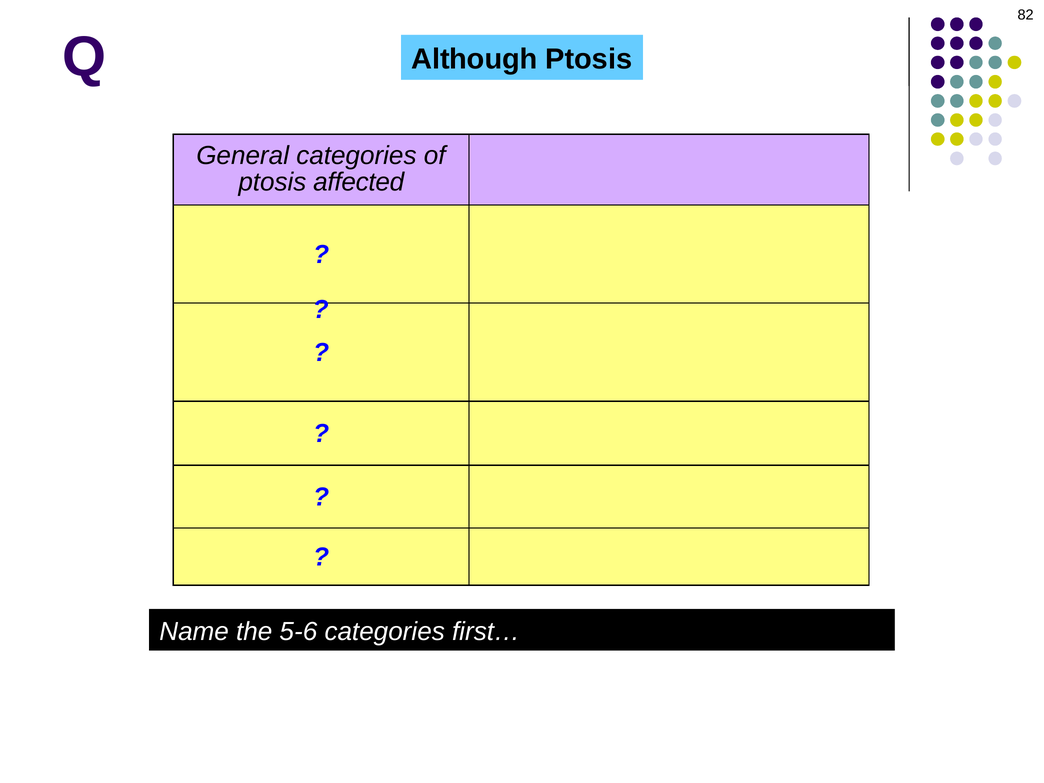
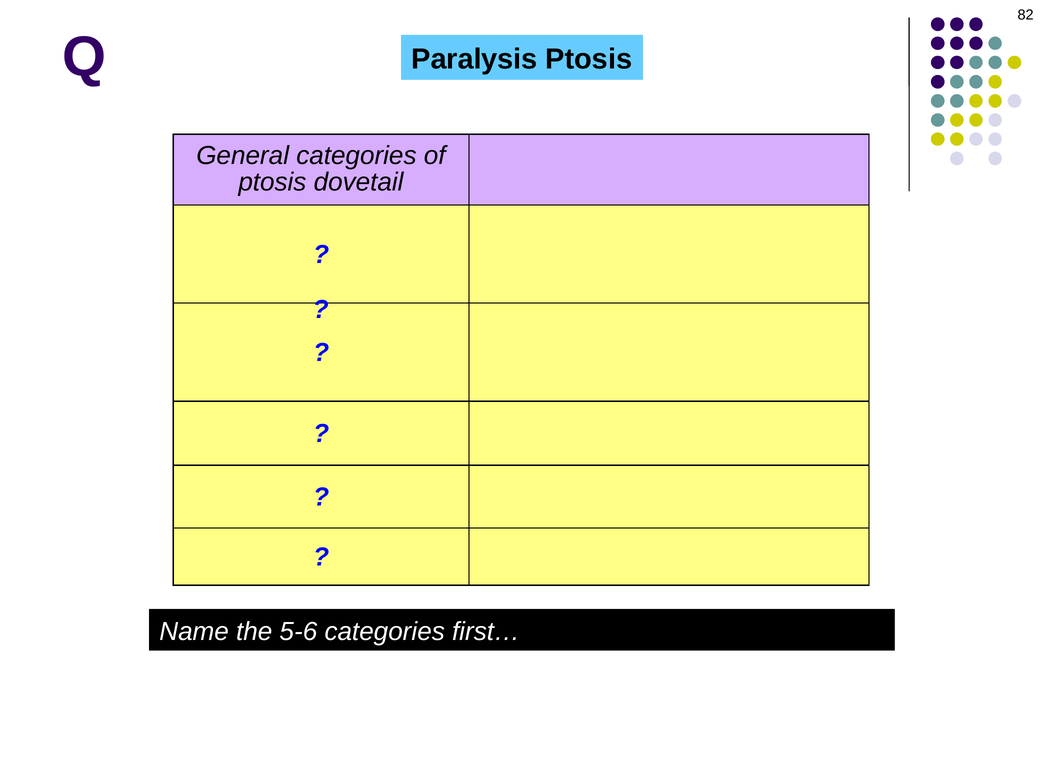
Although: Although -> Paralysis
affected: affected -> dovetail
